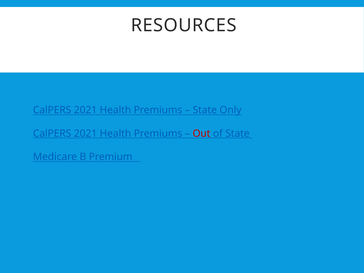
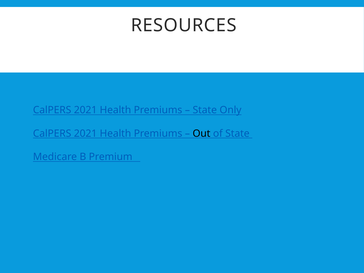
Out colour: red -> black
